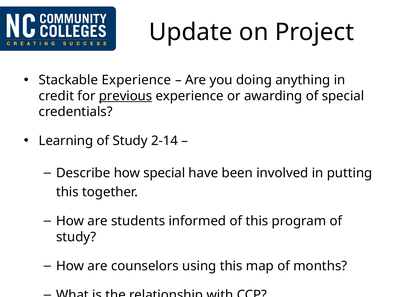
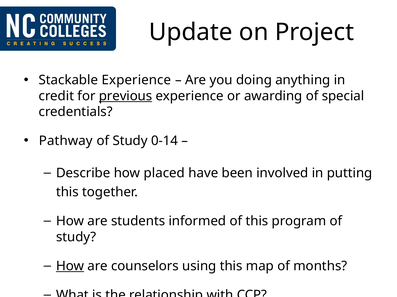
Learning: Learning -> Pathway
2-14: 2-14 -> 0-14
how special: special -> placed
How at (70, 267) underline: none -> present
